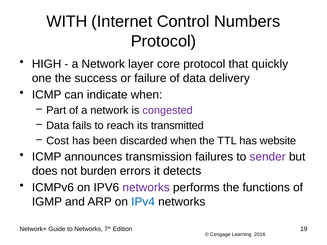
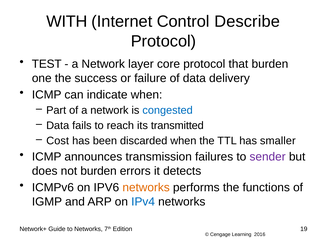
Numbers: Numbers -> Describe
HIGH: HIGH -> TEST
that quickly: quickly -> burden
congested colour: purple -> blue
website: website -> smaller
networks at (146, 188) colour: purple -> orange
